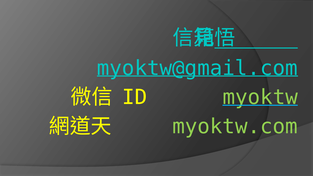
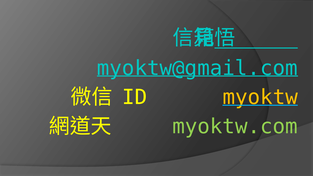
myoktw colour: light green -> yellow
